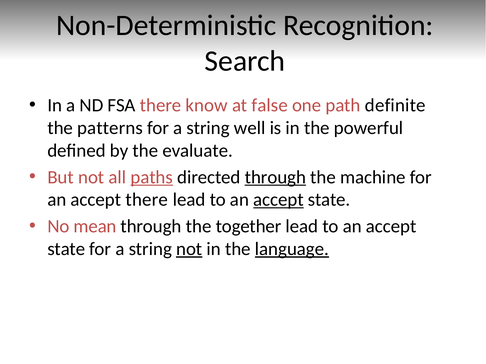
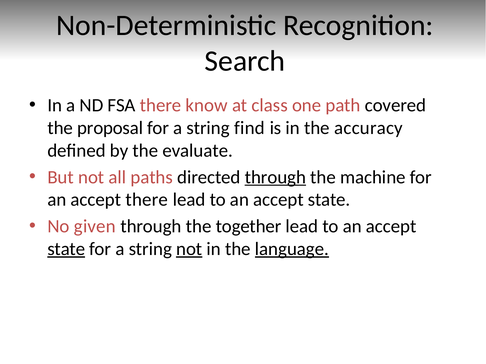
false: false -> class
definite: definite -> covered
patterns: patterns -> proposal
well: well -> find
powerful: powerful -> accuracy
paths underline: present -> none
accept at (278, 200) underline: present -> none
mean: mean -> given
state at (66, 249) underline: none -> present
